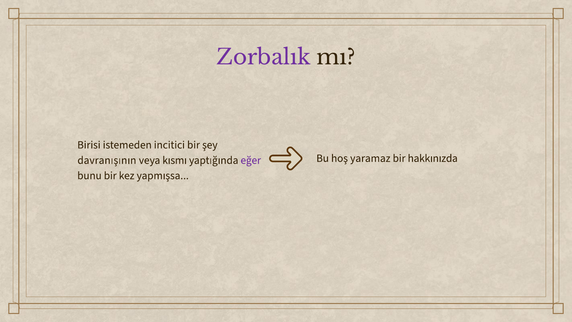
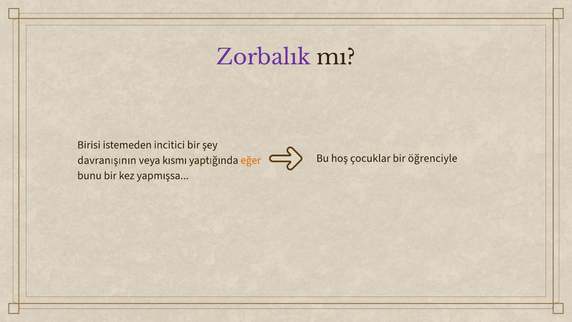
yaramaz: yaramaz -> çocuklar
hakkınızda: hakkınızda -> öğrenciyle
eğer colour: purple -> orange
